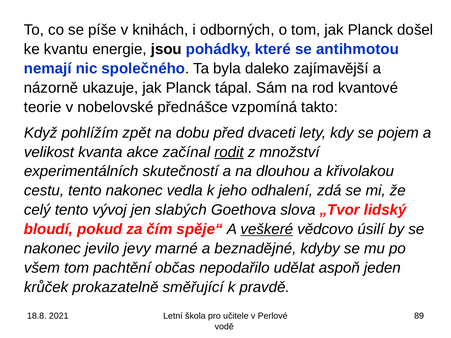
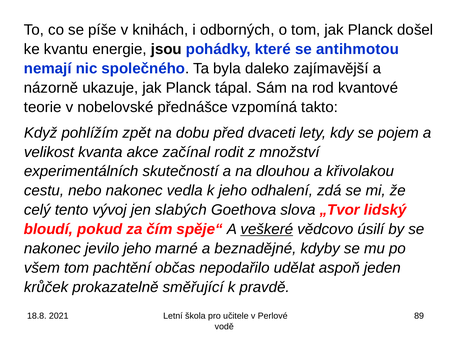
rodit underline: present -> none
cestu tento: tento -> nebo
jevilo jevy: jevy -> jeho
